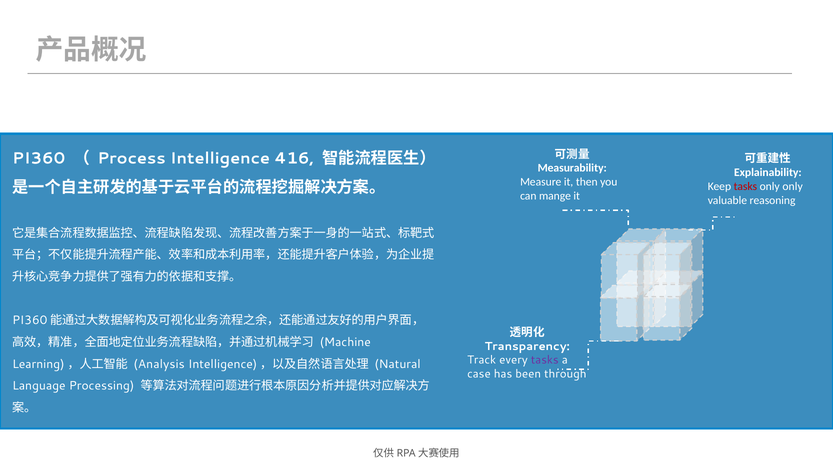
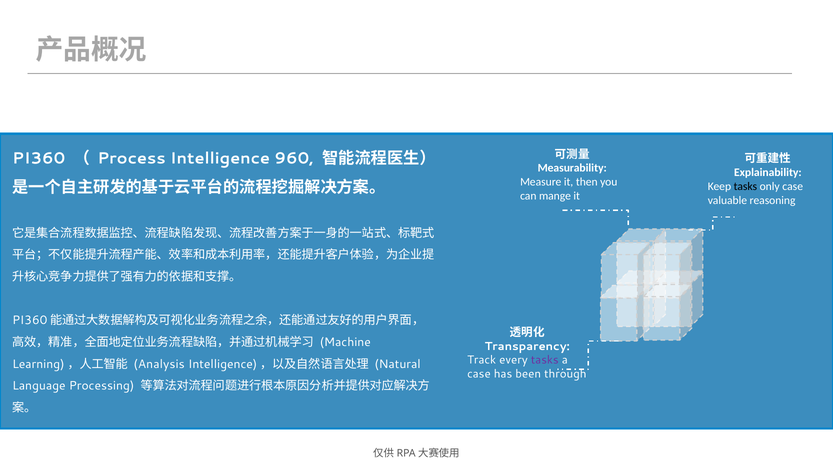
416: 416 -> 960
tasks at (745, 187) colour: red -> black
only only: only -> case
